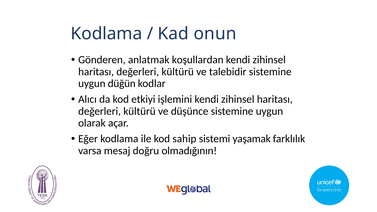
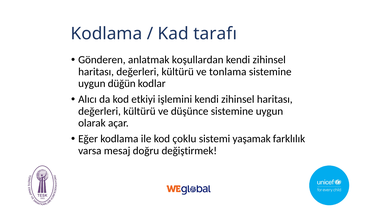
onun: onun -> tarafı
talebidir: talebidir -> tonlama
sahip: sahip -> çoklu
olmadığının: olmadığının -> değiştirmek
